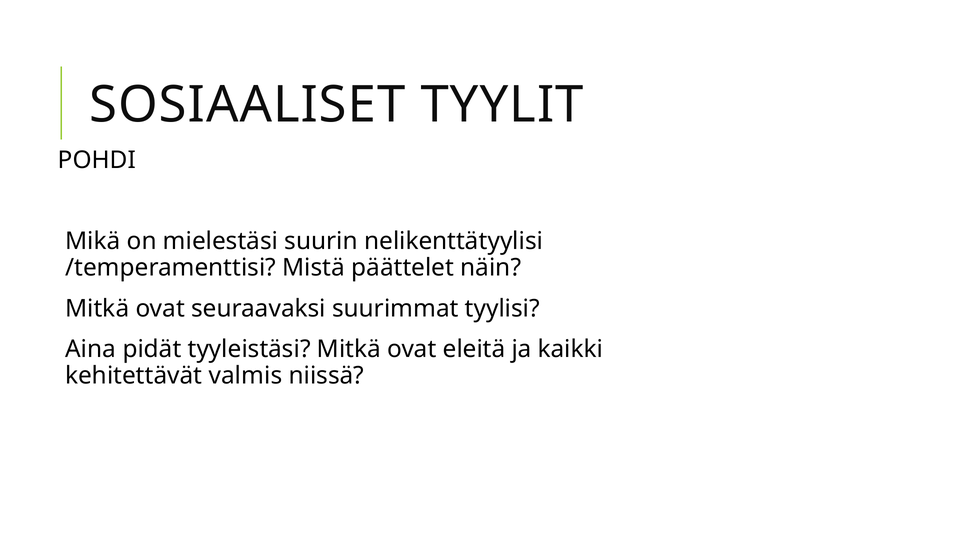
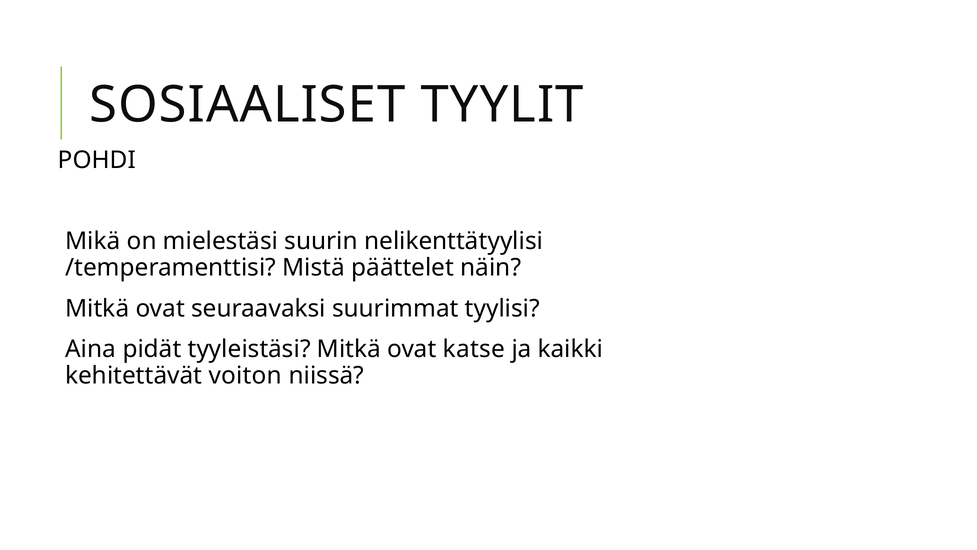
eleitä: eleitä -> katse
valmis: valmis -> voiton
